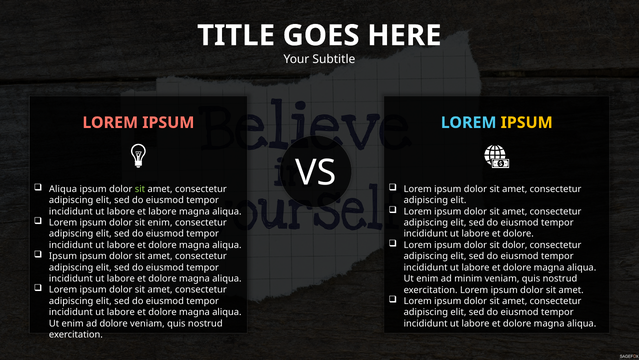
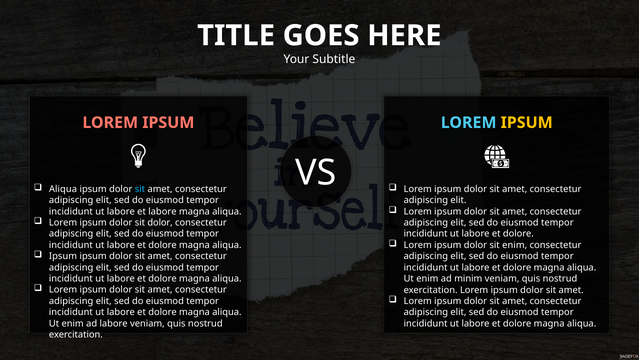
sit at (140, 189) colour: light green -> light blue
sit enim: enim -> dolor
sit dolor: dolor -> enim
ad dolore: dolore -> labore
